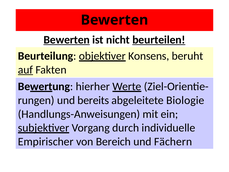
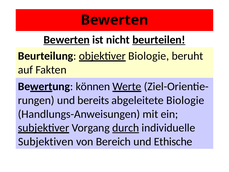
Konsens at (149, 56): Konsens -> Biologie
auf underline: present -> none
hierher: hierher -> können
durch underline: none -> present
Empirischer: Empirischer -> Subjektiven
Fächern: Fächern -> Ethische
